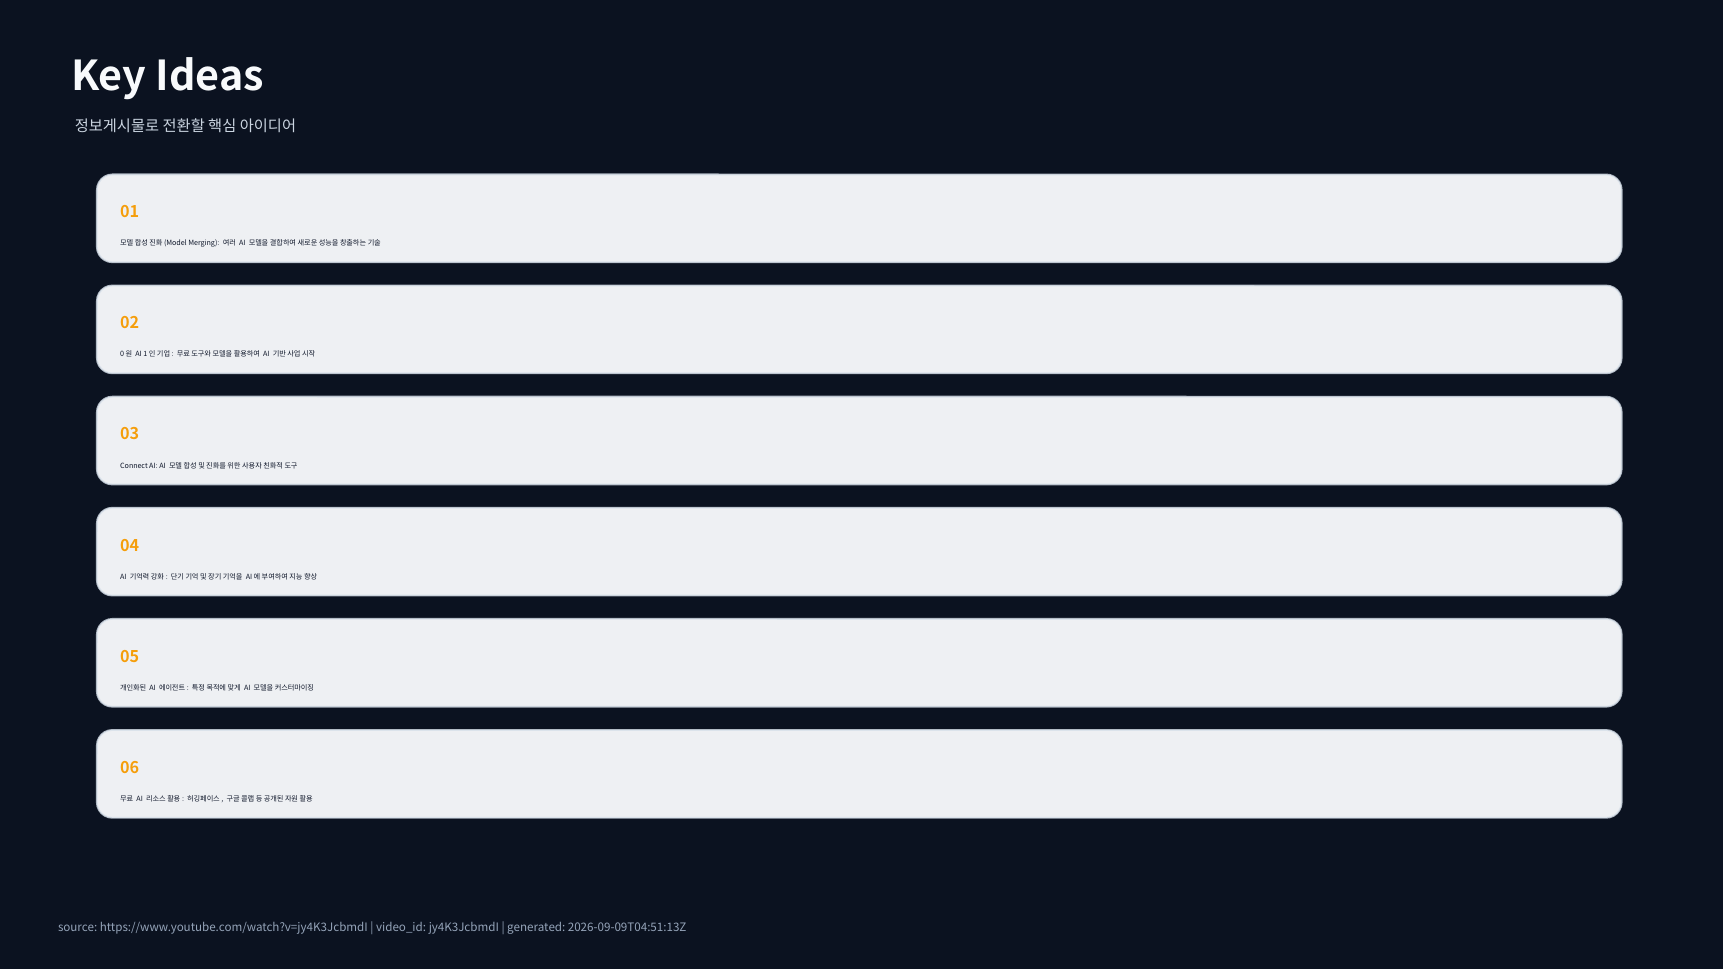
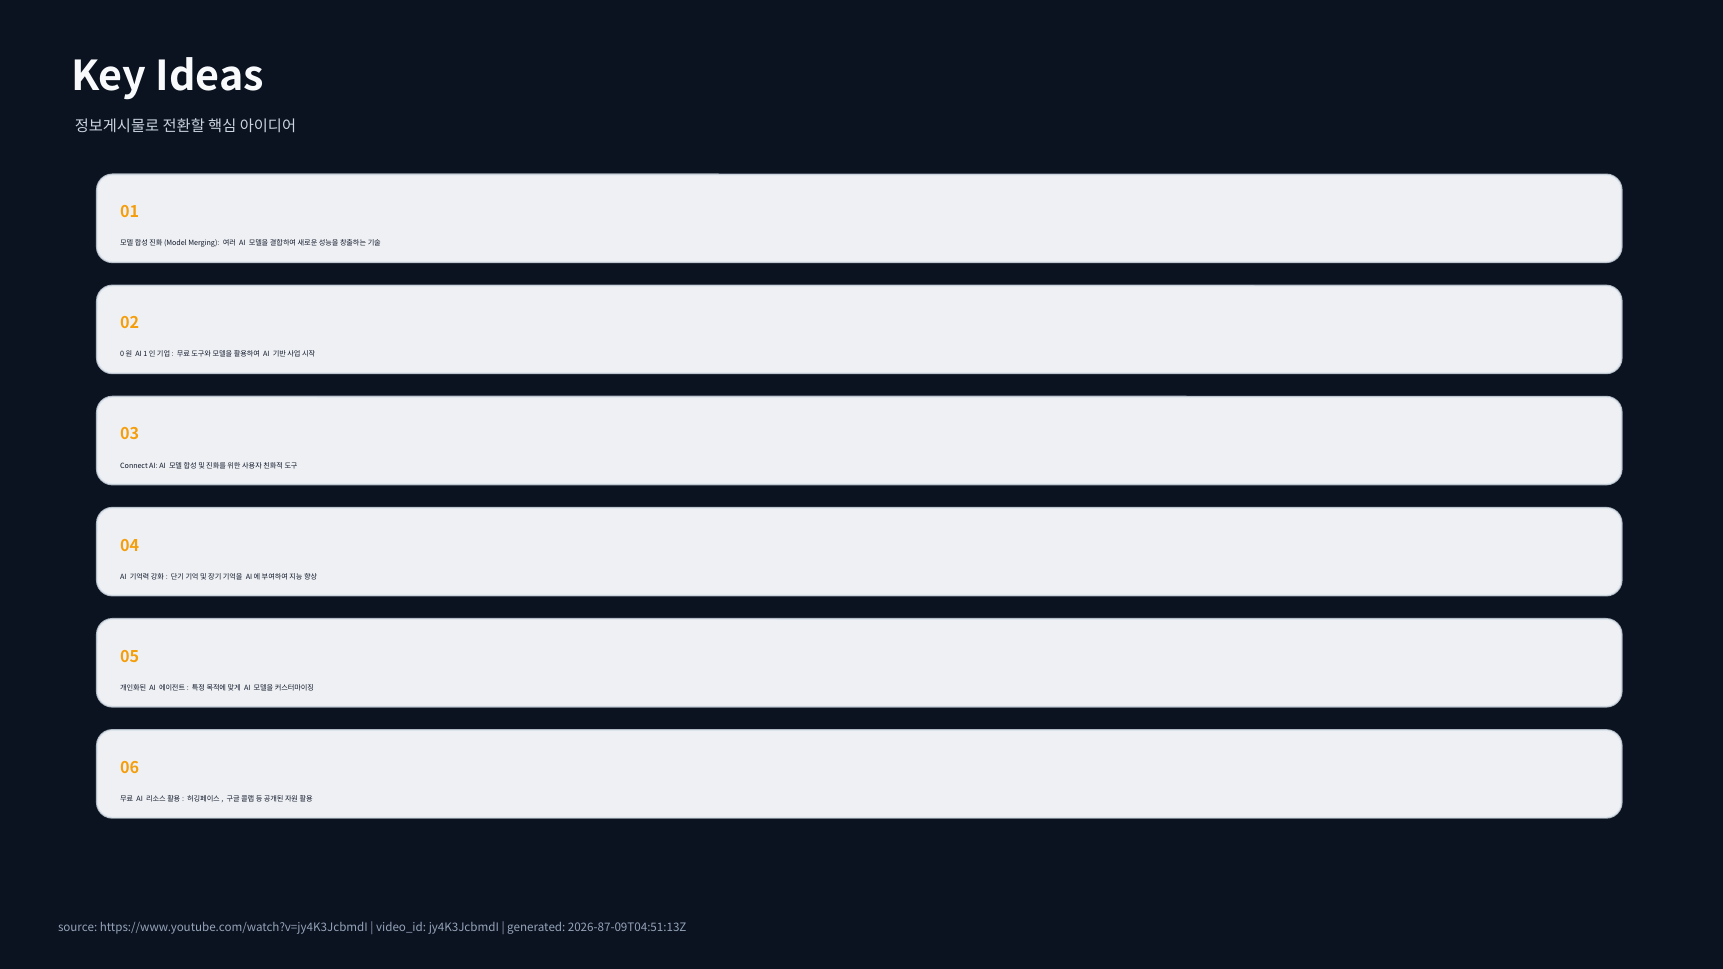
2026-09-09T04:51:13Z: 2026-09-09T04:51:13Z -> 2026-87-09T04:51:13Z
